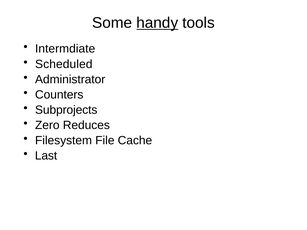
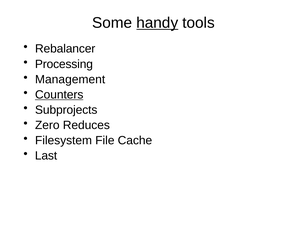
Intermdiate: Intermdiate -> Rebalancer
Scheduled: Scheduled -> Processing
Administrator: Administrator -> Management
Counters underline: none -> present
